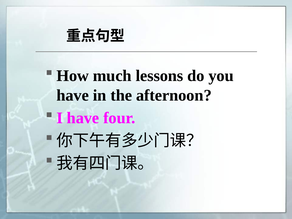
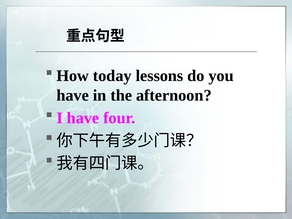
much: much -> today
